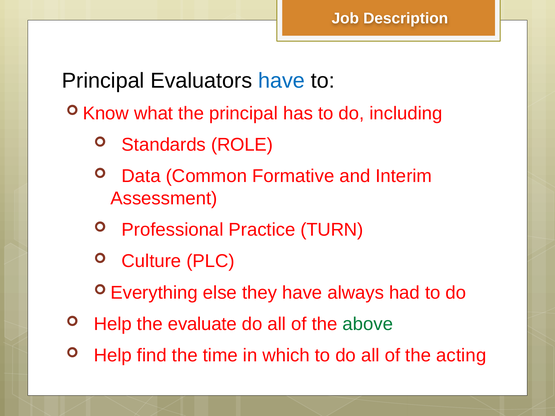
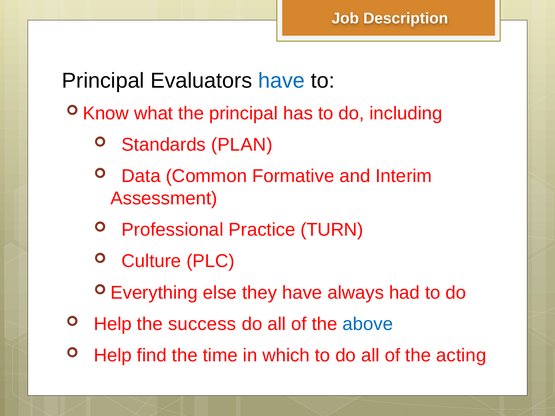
ROLE: ROLE -> PLAN
evaluate: evaluate -> success
above colour: green -> blue
